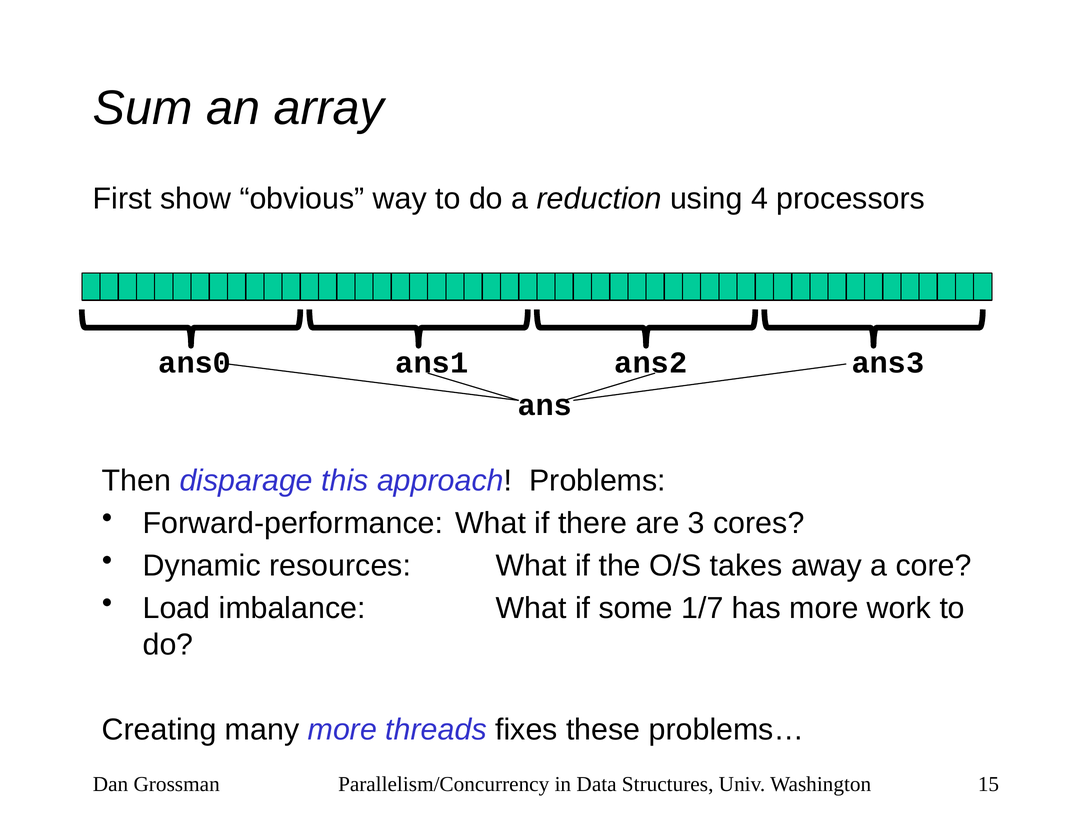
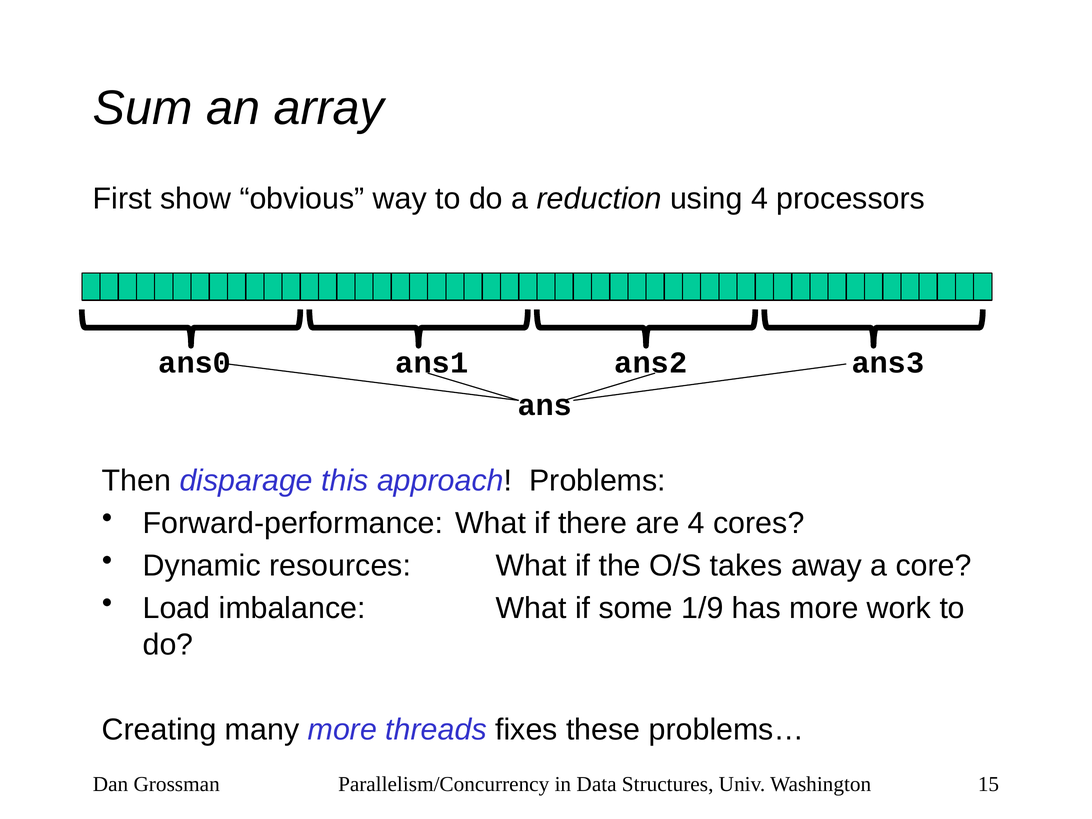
are 3: 3 -> 4
1/7: 1/7 -> 1/9
